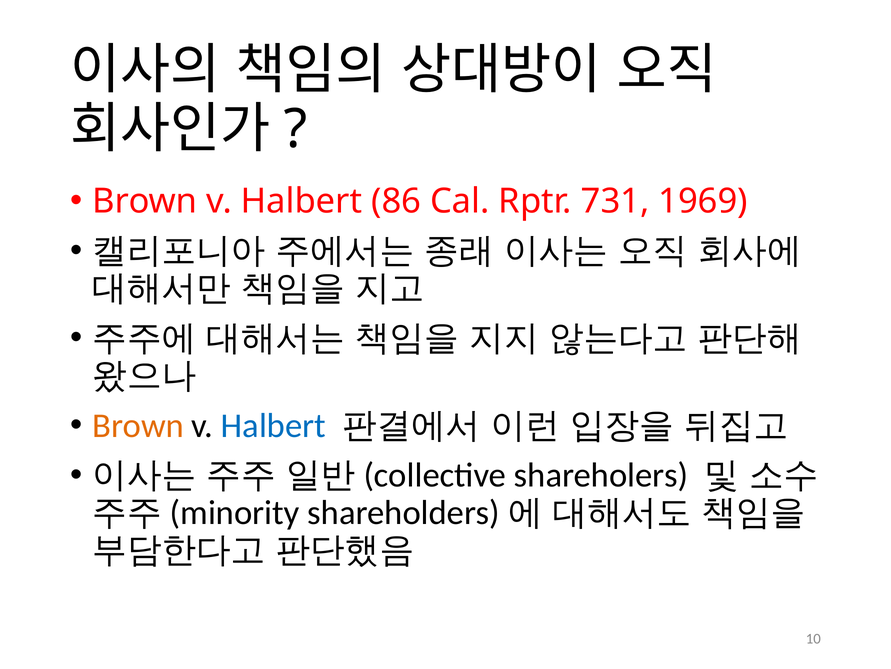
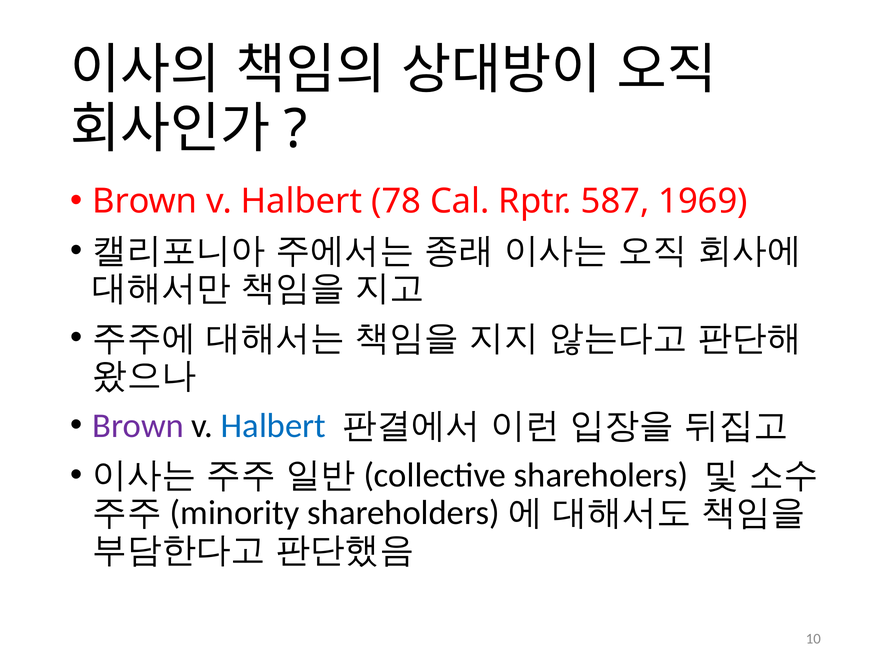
86: 86 -> 78
731: 731 -> 587
Brown at (138, 425) colour: orange -> purple
